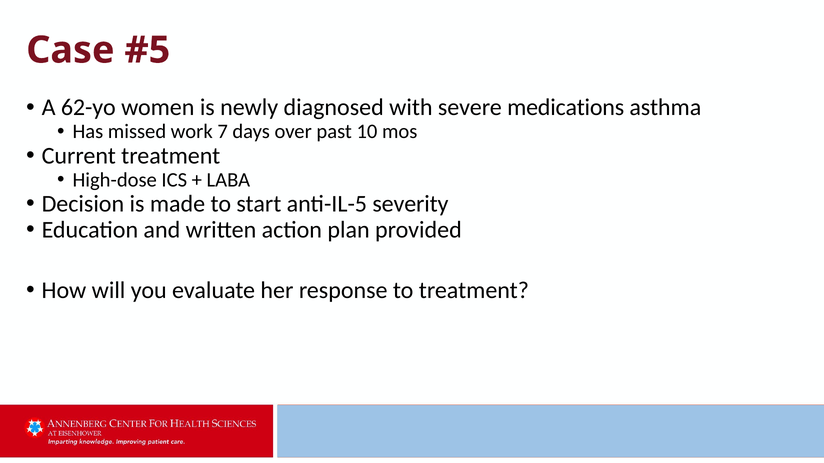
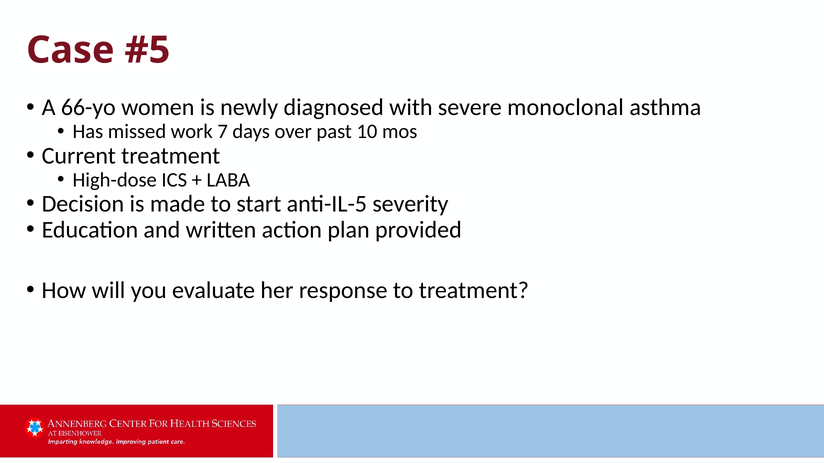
62-yo: 62-yo -> 66-yo
medications: medications -> monoclonal
